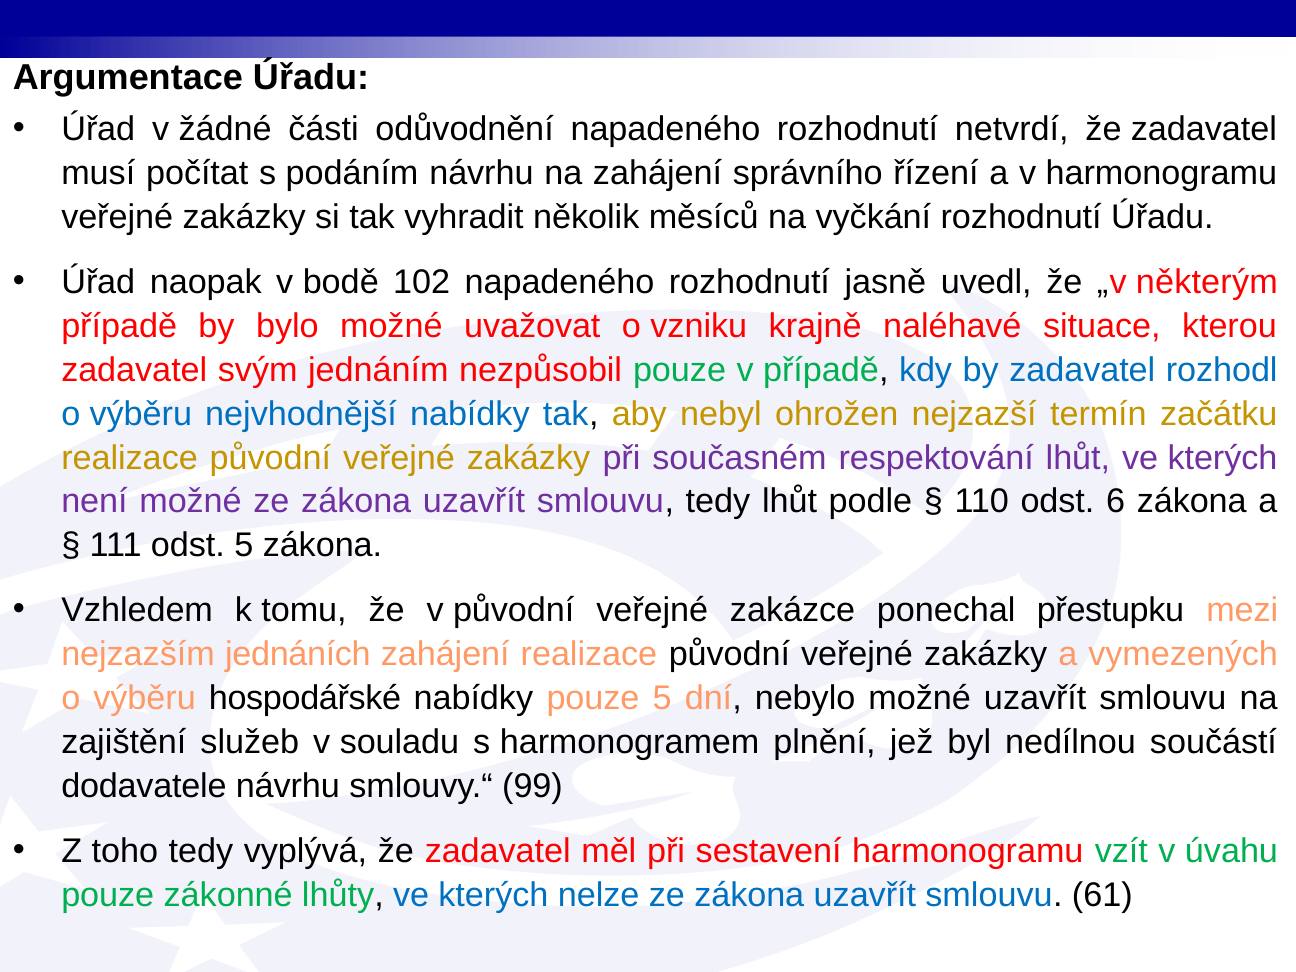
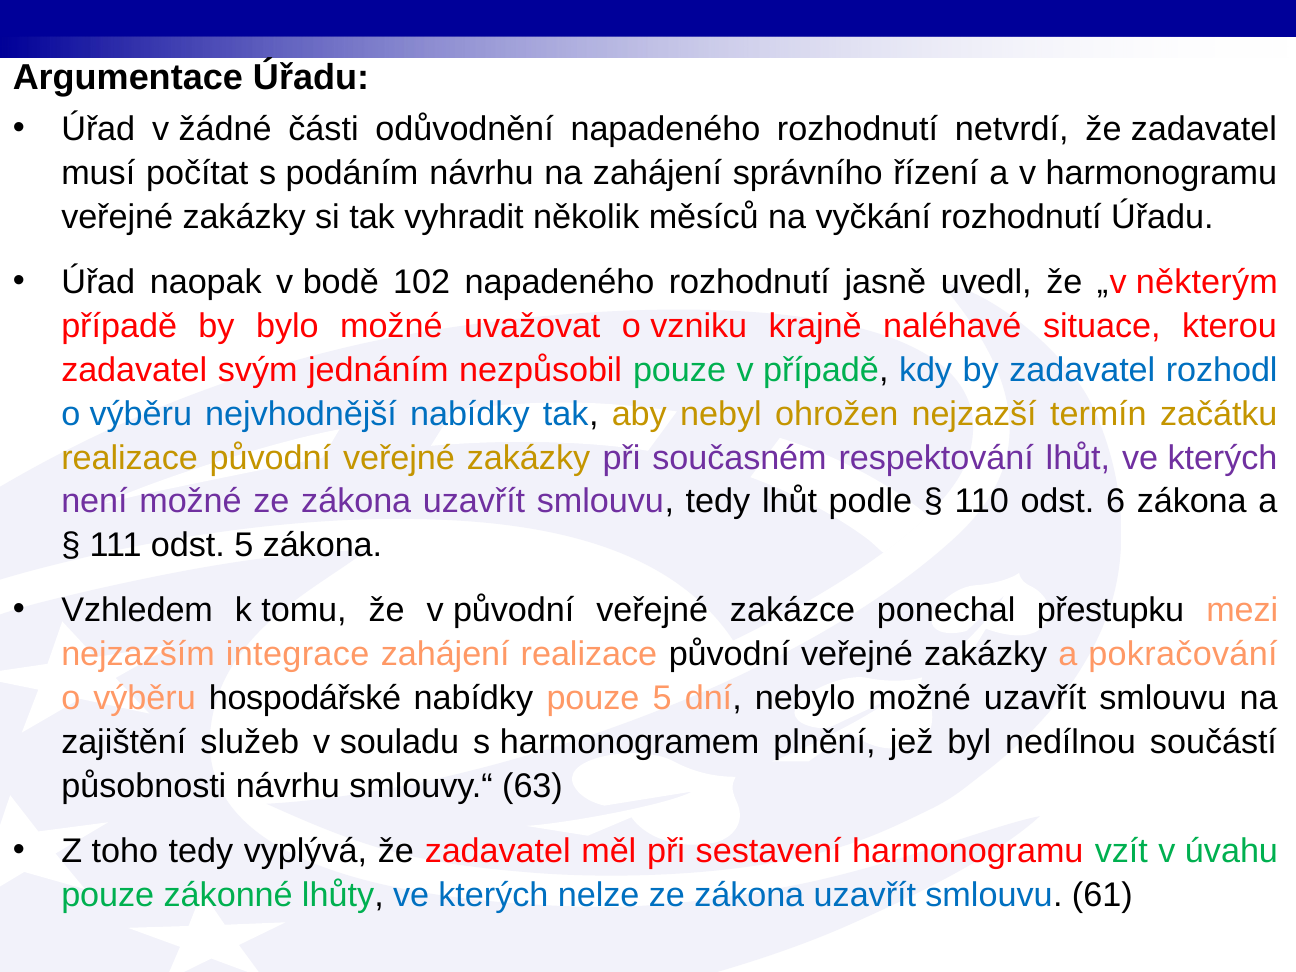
jednáních: jednáních -> integrace
vymezených: vymezených -> pokračování
dodavatele: dodavatele -> působnosti
99: 99 -> 63
